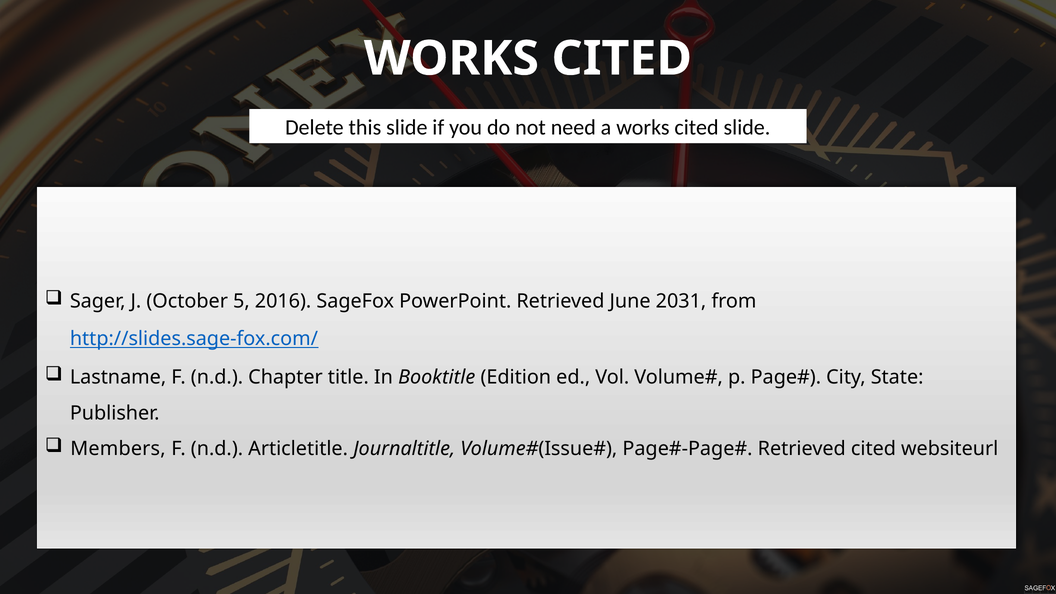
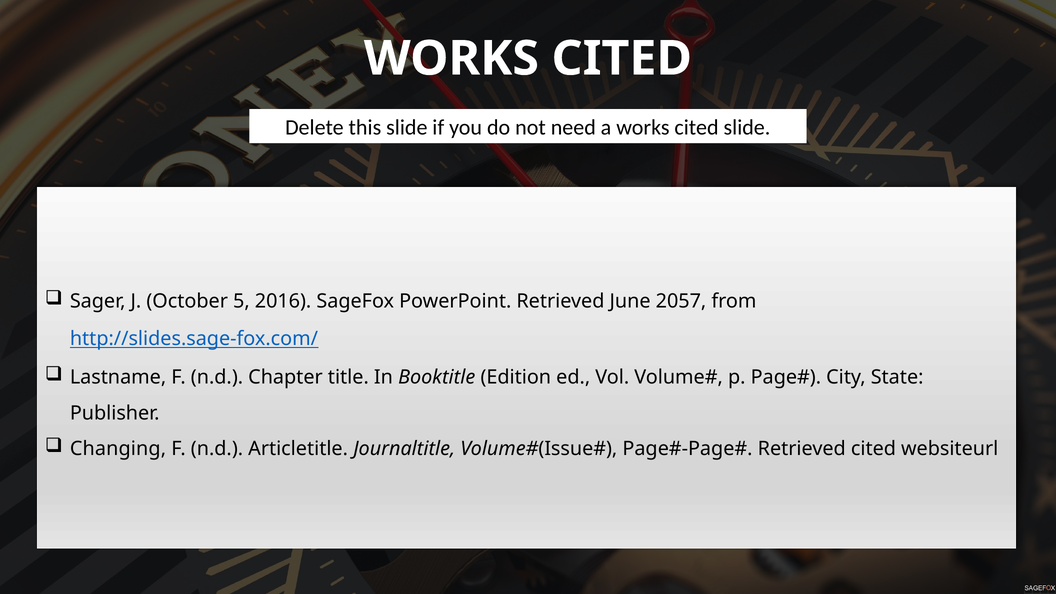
2031: 2031 -> 2057
Members: Members -> Changing
